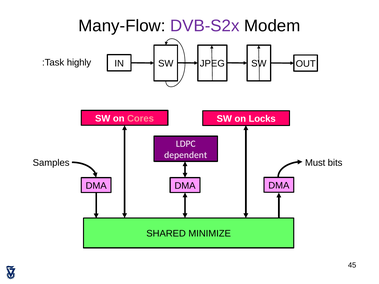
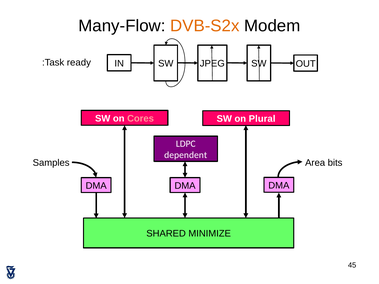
DVB-S2x colour: purple -> orange
highly: highly -> ready
Locks: Locks -> Plural
Must: Must -> Area
